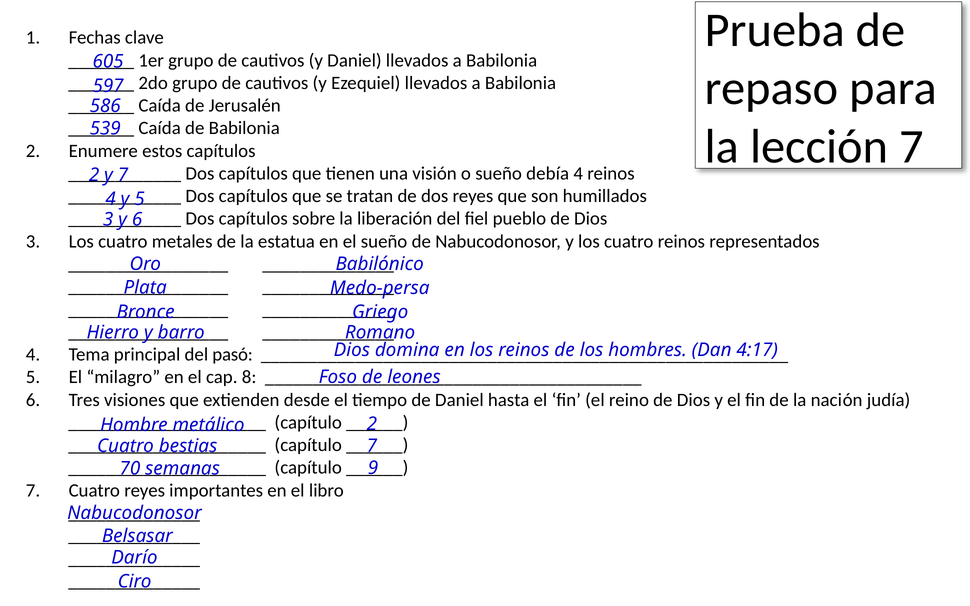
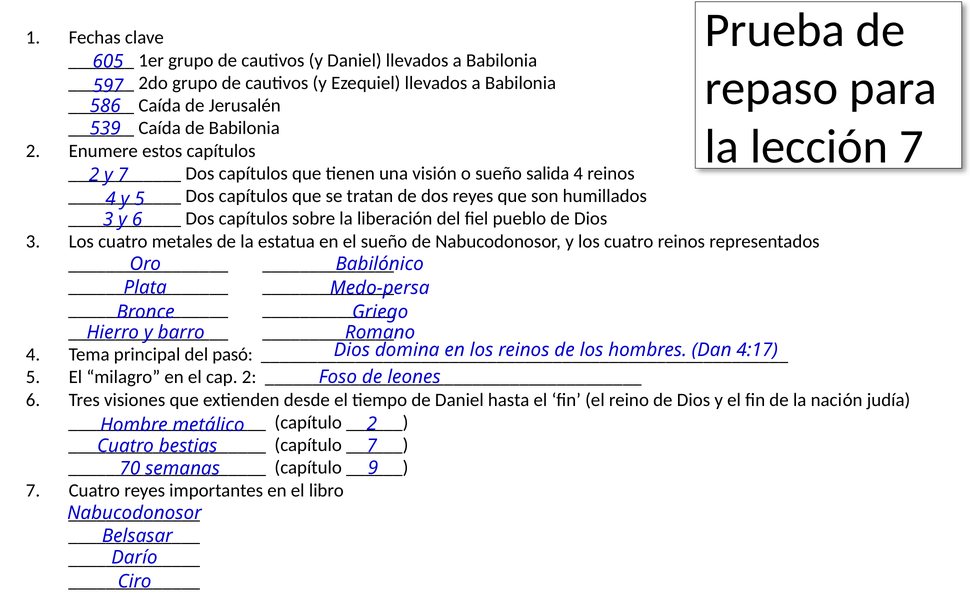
debía: debía -> salida
cap 8: 8 -> 2
